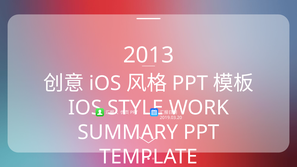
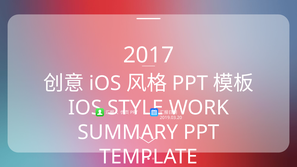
2013: 2013 -> 2017
